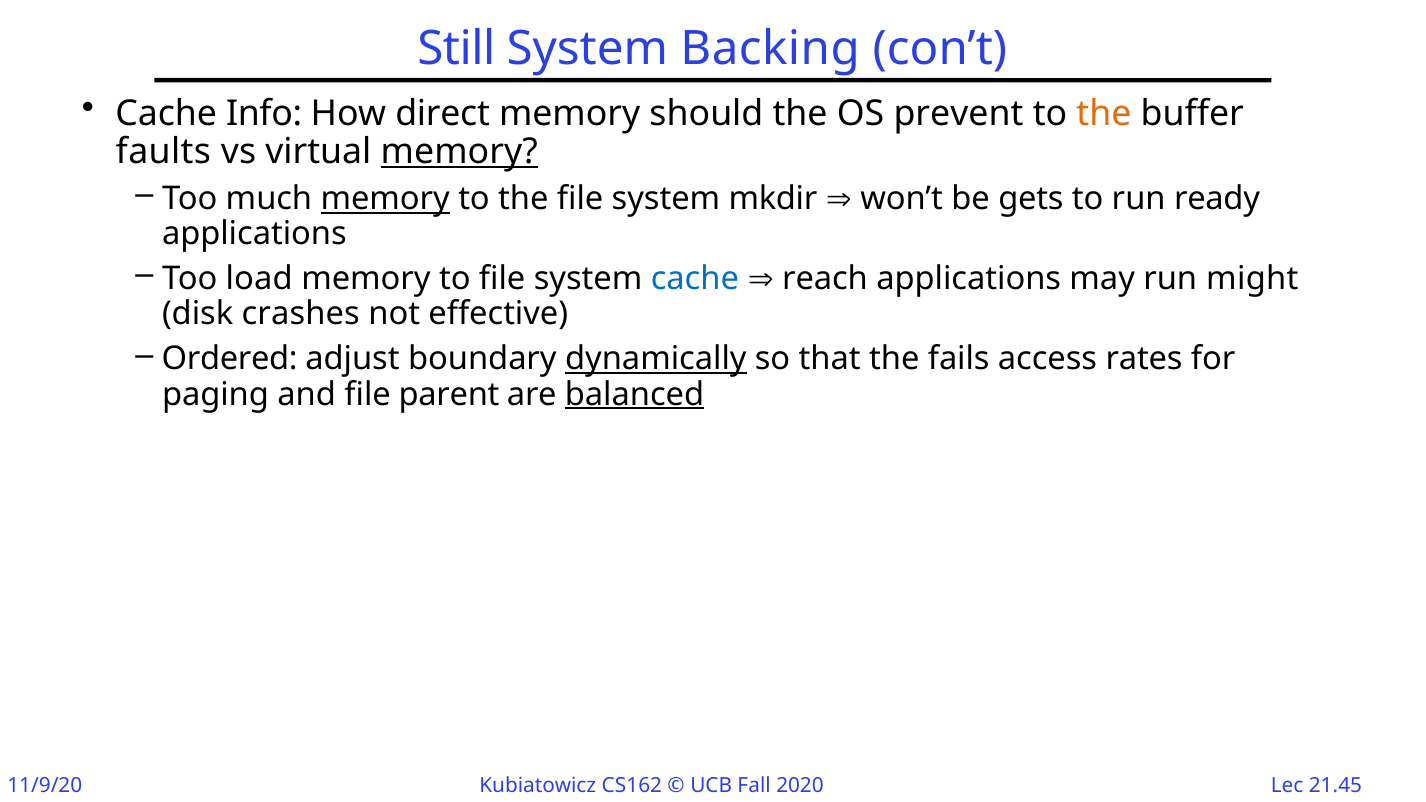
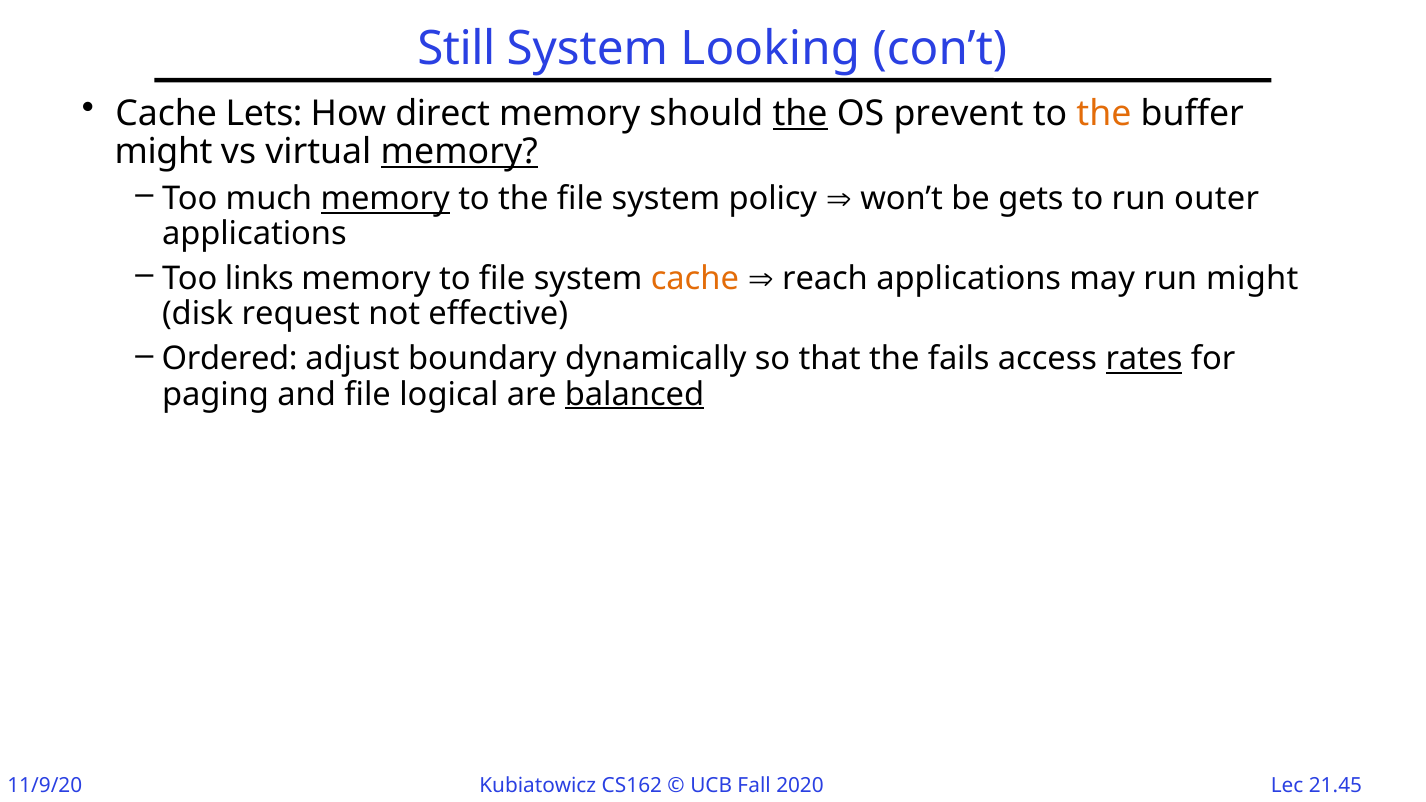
Backing: Backing -> Looking
Info: Info -> Lets
the at (800, 113) underline: none -> present
faults at (163, 152): faults -> might
mkdir: mkdir -> policy
ready: ready -> outer
load: load -> links
cache at (695, 279) colour: blue -> orange
crashes: crashes -> request
dynamically underline: present -> none
rates underline: none -> present
parent: parent -> logical
